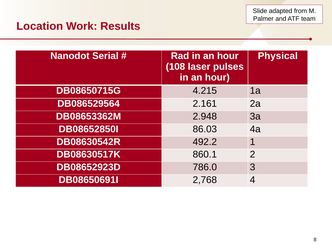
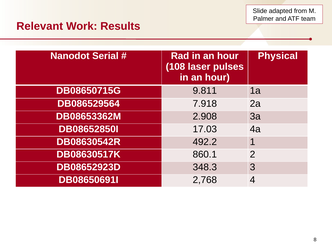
Location: Location -> Relevant
4.215: 4.215 -> 9.811
2.161: 2.161 -> 7.918
2.948: 2.948 -> 2.908
86.03: 86.03 -> 17.03
786.0: 786.0 -> 348.3
